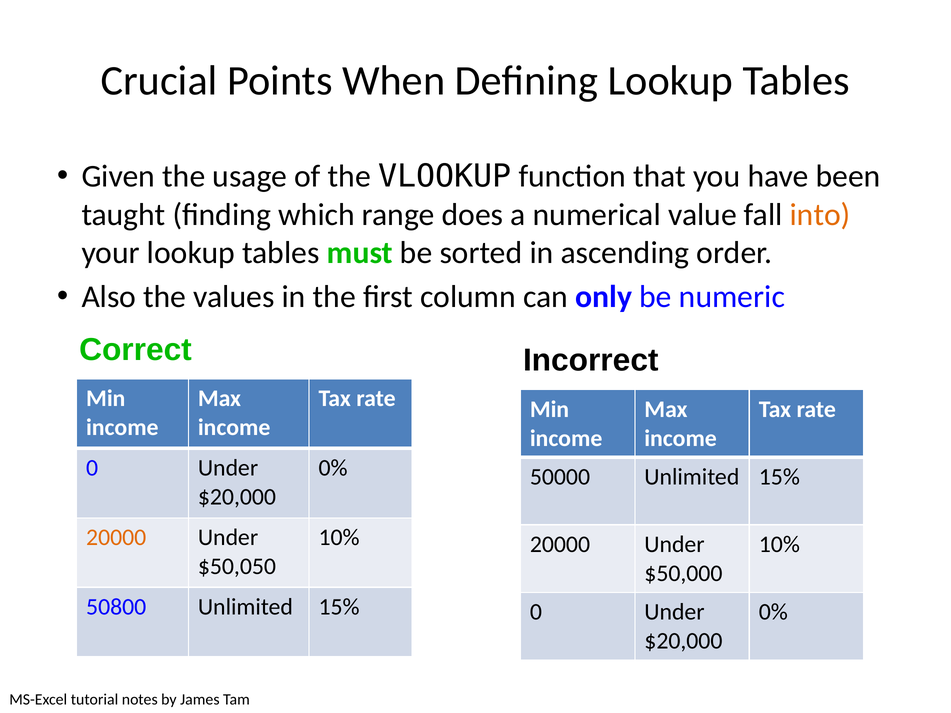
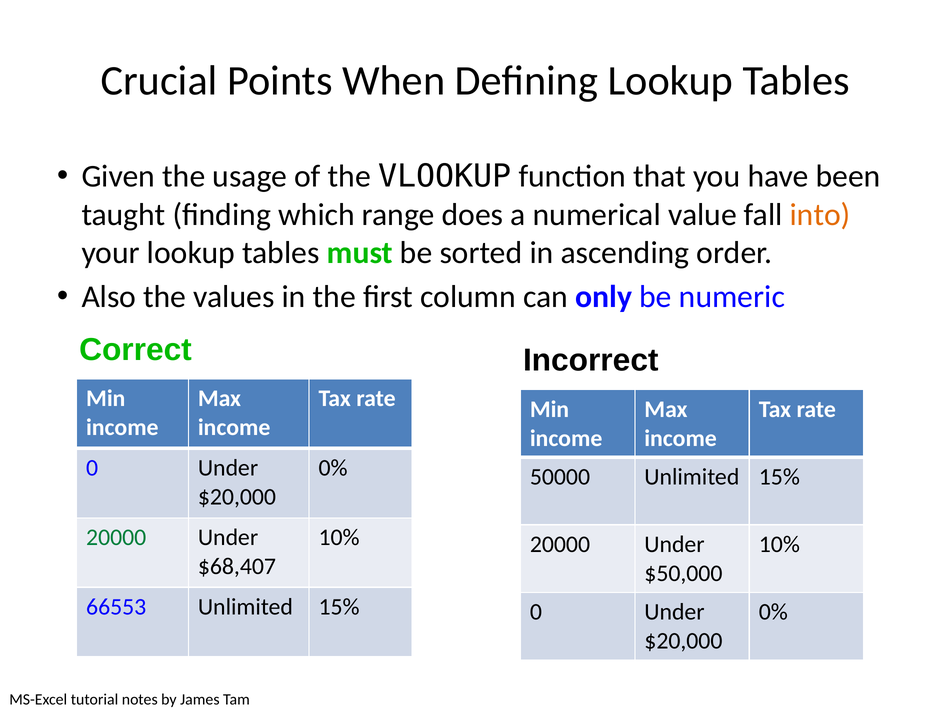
20000 at (116, 538) colour: orange -> green
$50,050: $50,050 -> $68,407
50800: 50800 -> 66553
